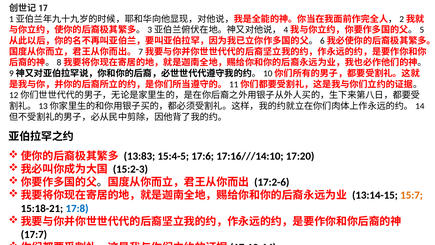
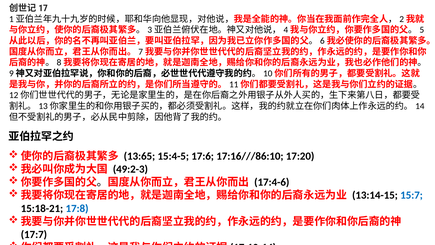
13:83: 13:83 -> 13:65
17:16///14:10: 17:16///14:10 -> 17:16///86:10
15:2-3: 15:2-3 -> 49:2-3
17:2-6: 17:2-6 -> 17:4-6
15:7 colour: orange -> blue
